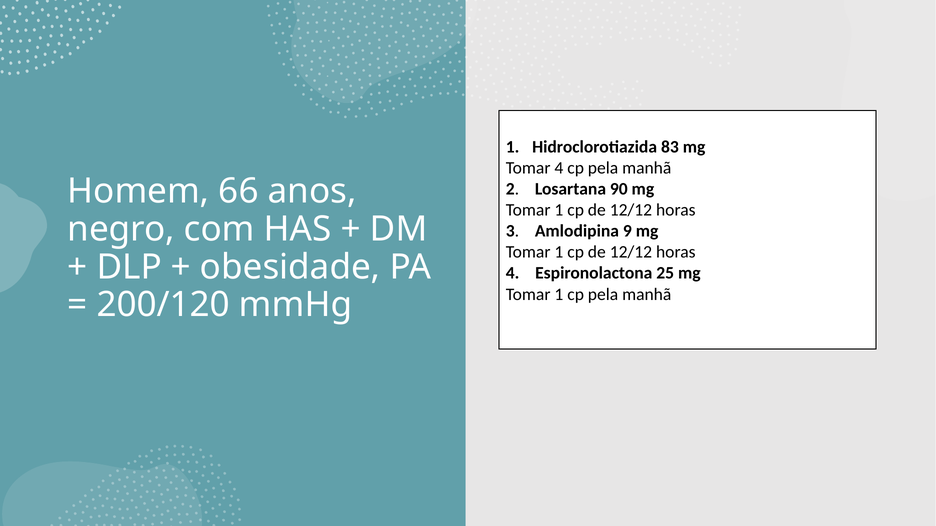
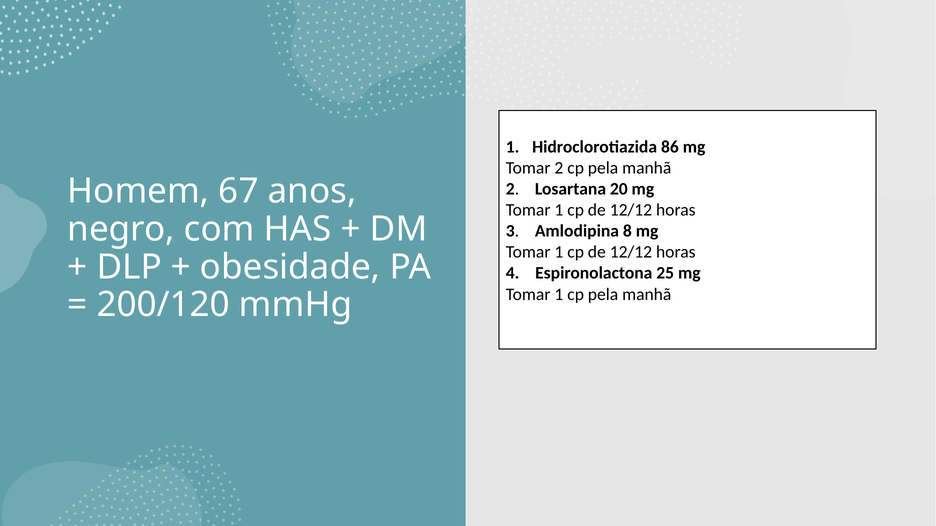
83: 83 -> 86
Tomar 4: 4 -> 2
66: 66 -> 67
90: 90 -> 20
9: 9 -> 8
